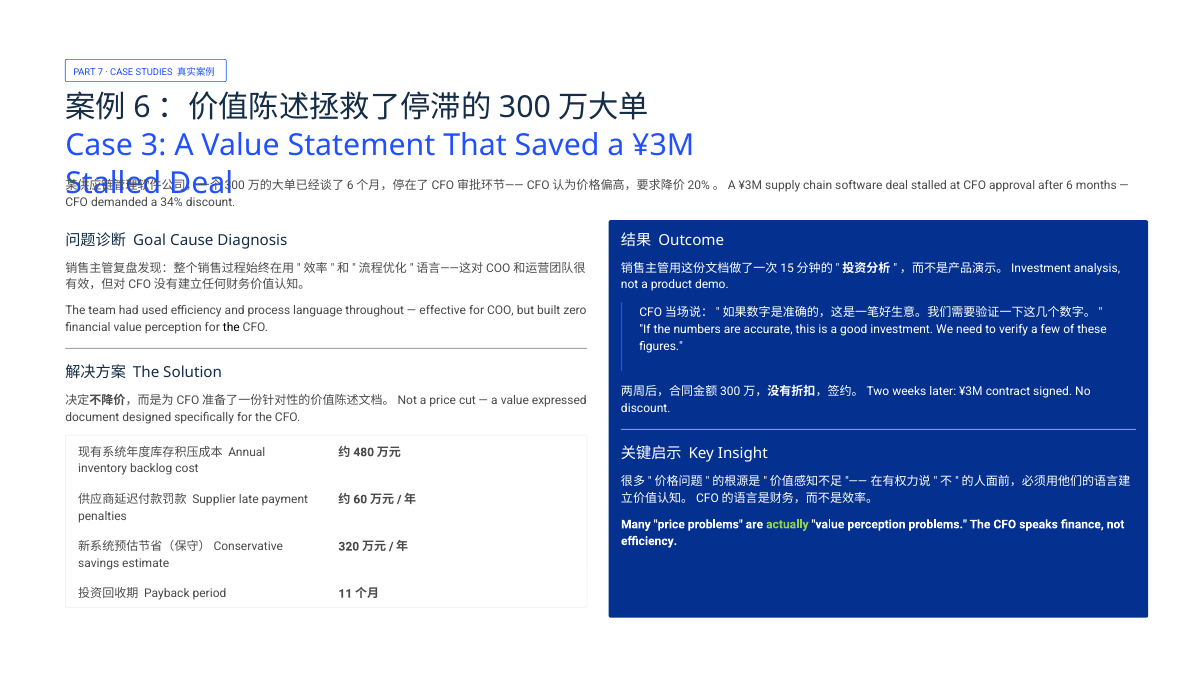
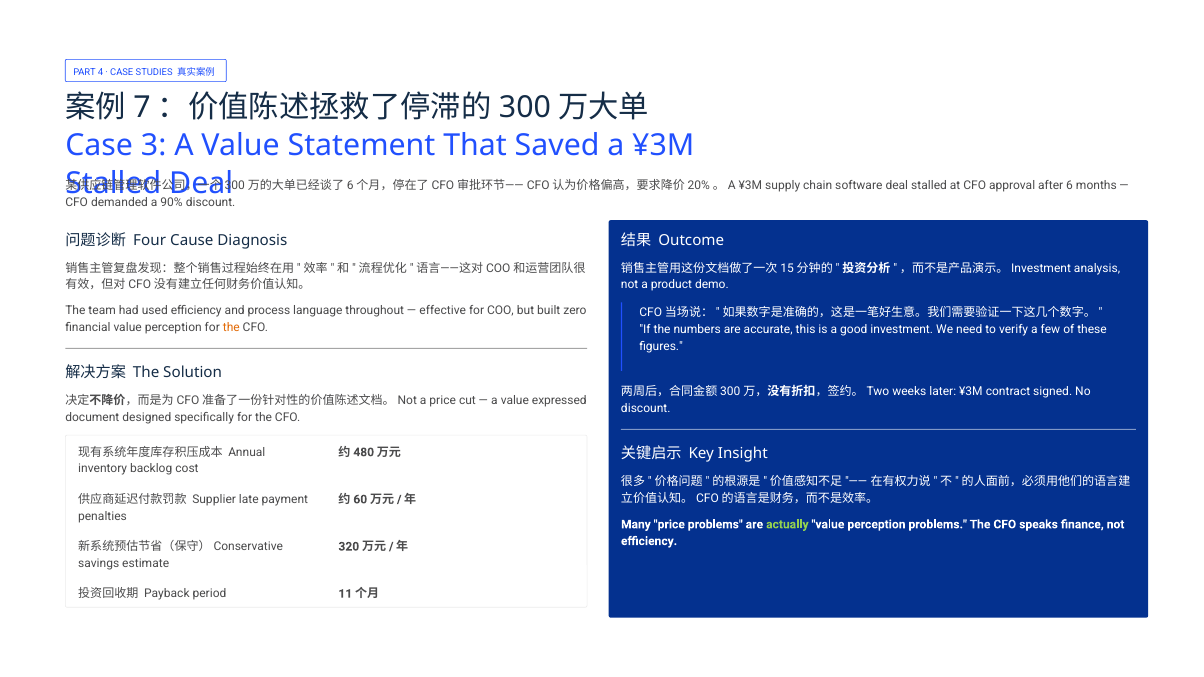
7: 7 -> 4
6 at (142, 107): 6 -> 7
34%: 34% -> 90%
Goal: Goal -> Four
the at (231, 327) colour: black -> orange
